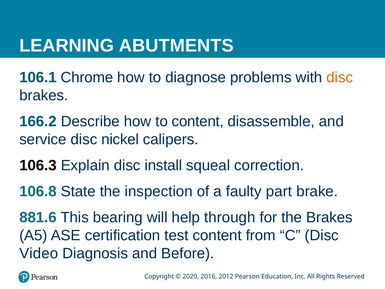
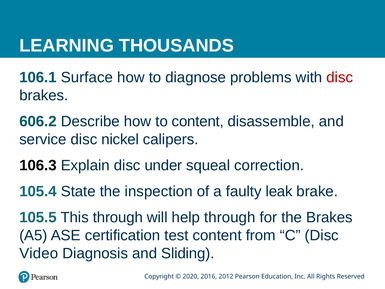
ABUTMENTS: ABUTMENTS -> THOUSANDS
Chrome: Chrome -> Surface
disc at (340, 77) colour: orange -> red
166.2: 166.2 -> 606.2
install: install -> under
106.8: 106.8 -> 105.4
part: part -> leak
881.6: 881.6 -> 105.5
This bearing: bearing -> through
Before: Before -> Sliding
